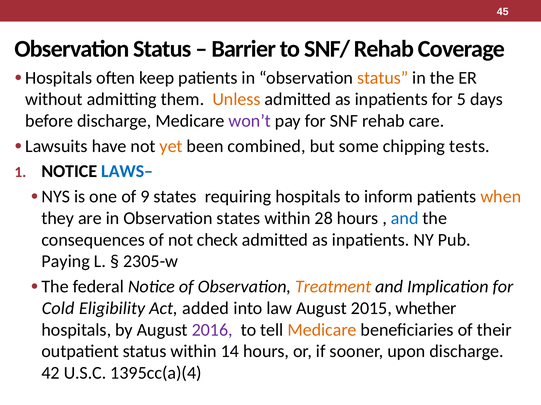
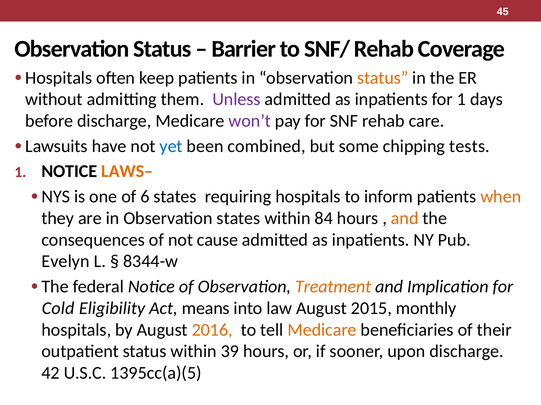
Unless colour: orange -> purple
for 5: 5 -> 1
yet colour: orange -> blue
LAWS– colour: blue -> orange
9: 9 -> 6
28: 28 -> 84
and at (405, 219) colour: blue -> orange
check: check -> cause
Paying: Paying -> Evelyn
2305-w: 2305-w -> 8344-w
added: added -> means
whether: whether -> monthly
2016 colour: purple -> orange
14: 14 -> 39
1395cc(a)(4: 1395cc(a)(4 -> 1395cc(a)(5
